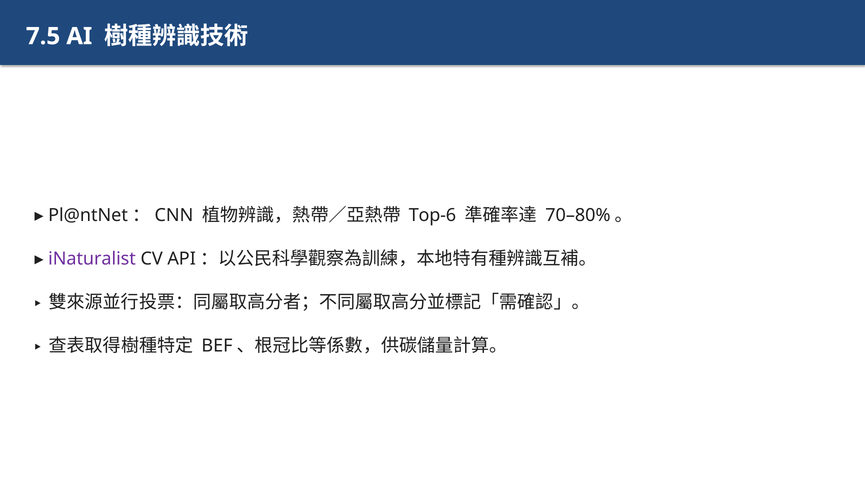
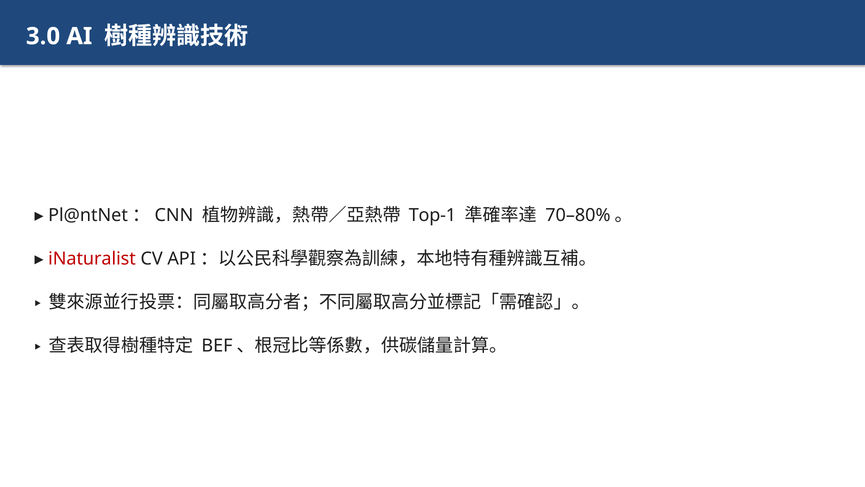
7.5: 7.5 -> 3.0
Top-6: Top-6 -> Top-1
iNaturalist colour: purple -> red
